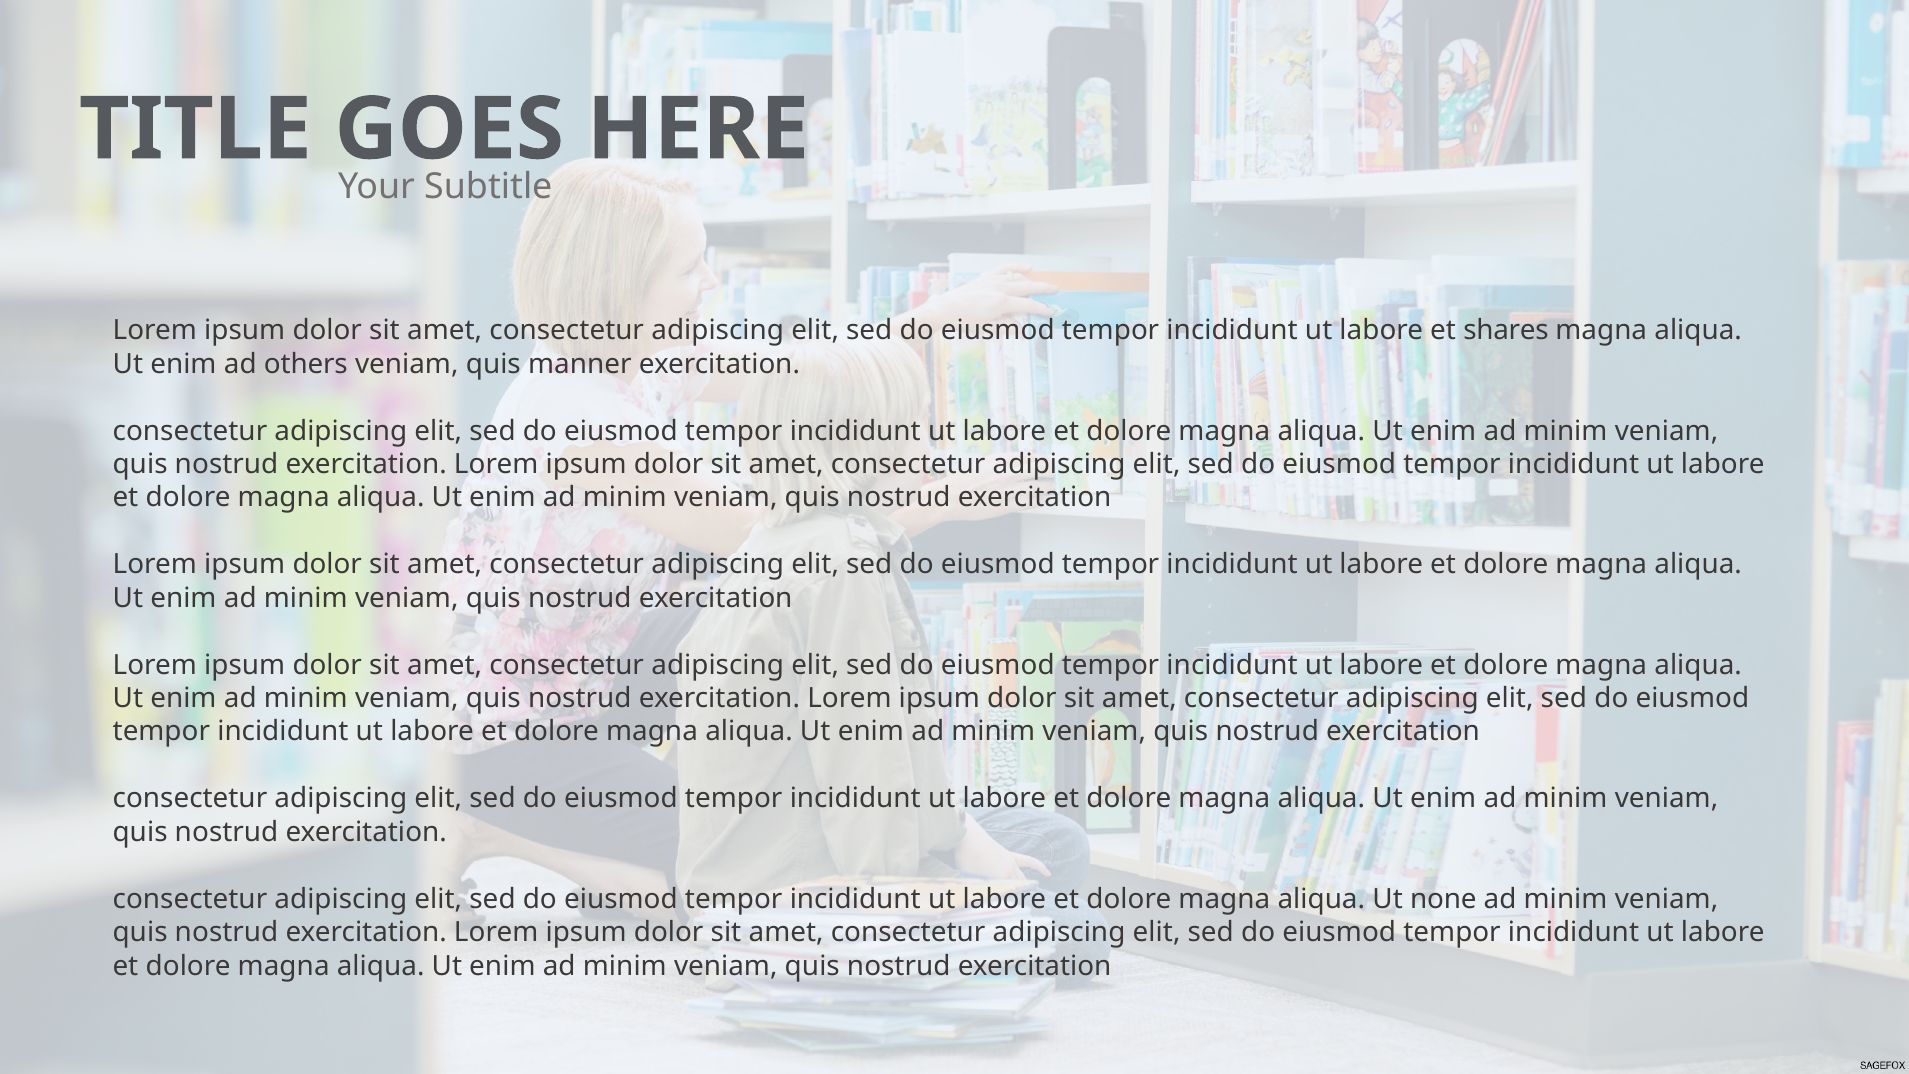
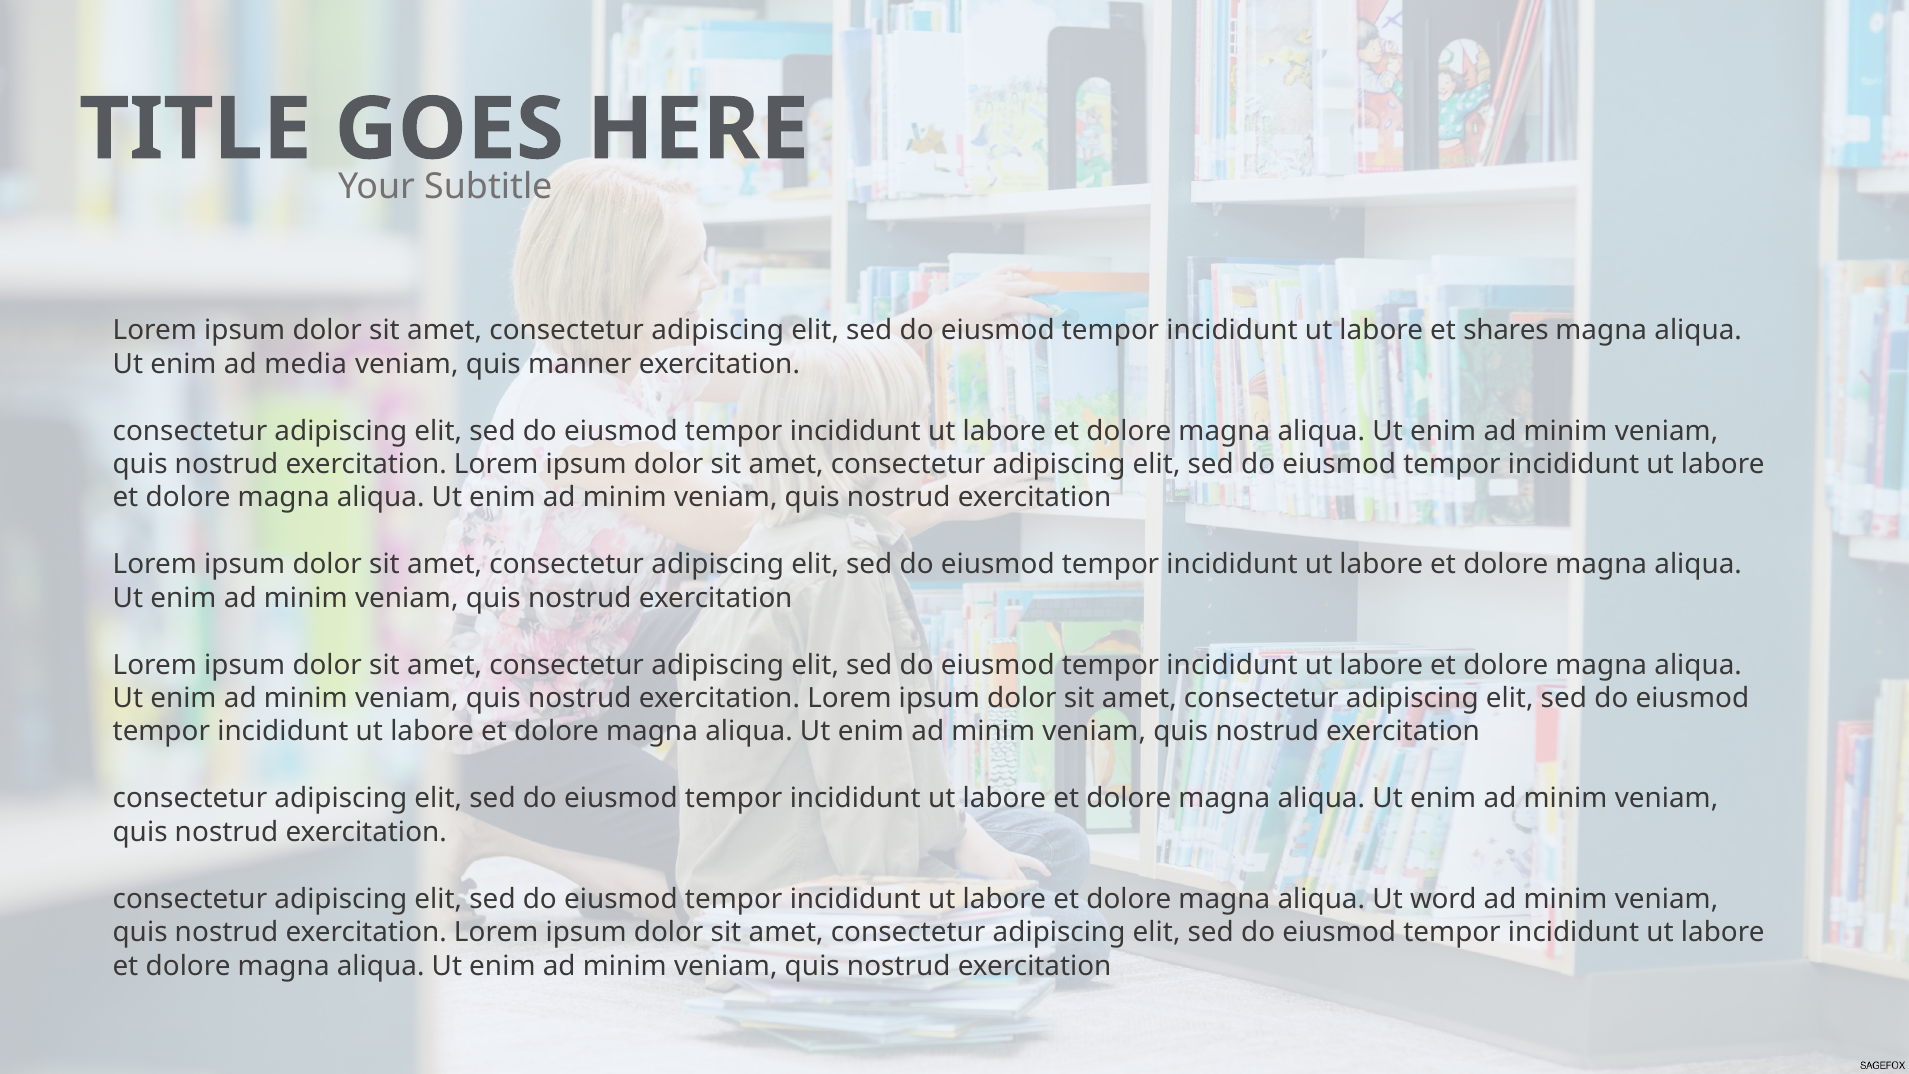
others: others -> media
none: none -> word
